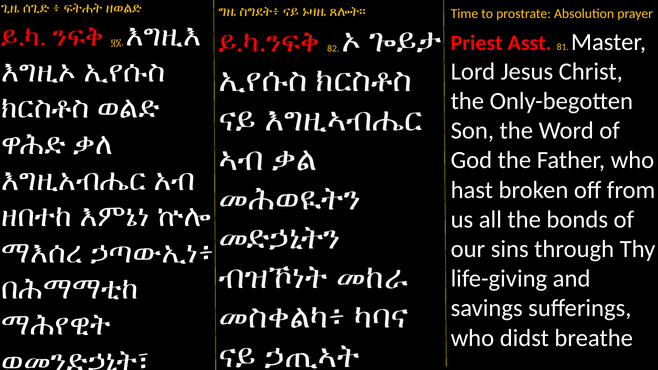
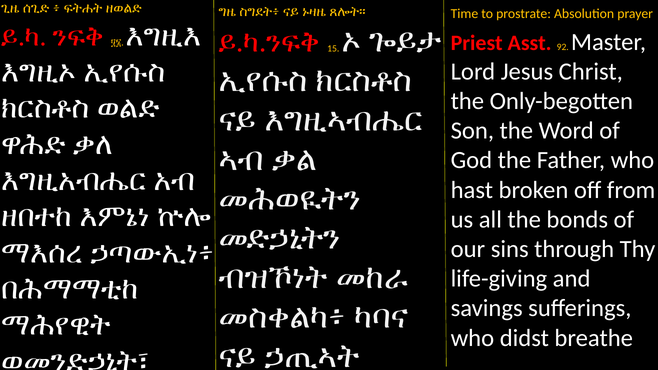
82: 82 -> 15
81: 81 -> 92
